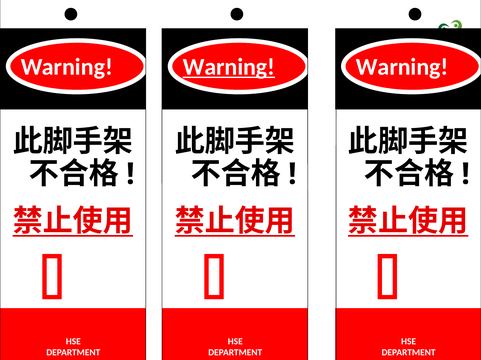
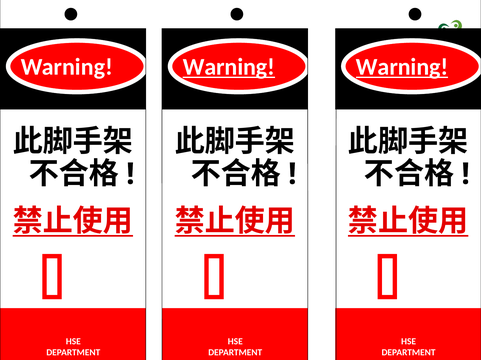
Warning at (402, 67) underline: none -> present
